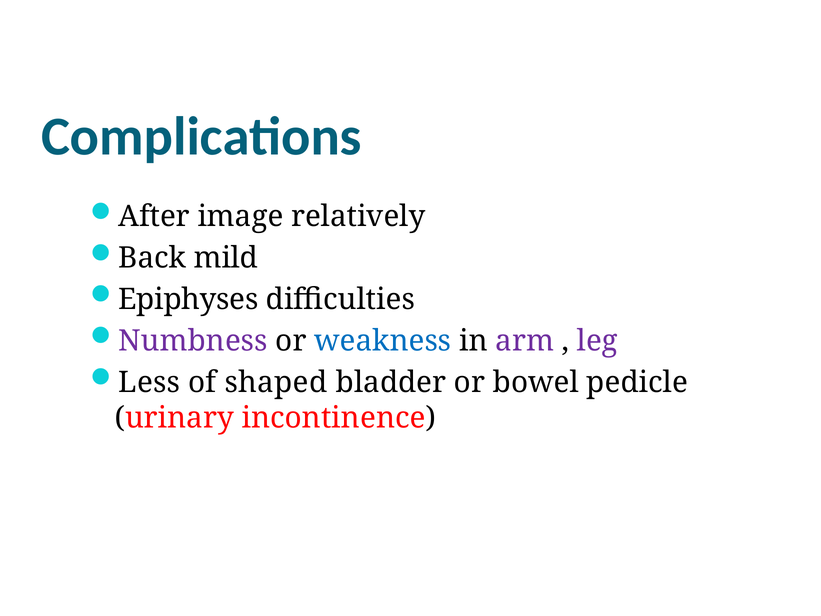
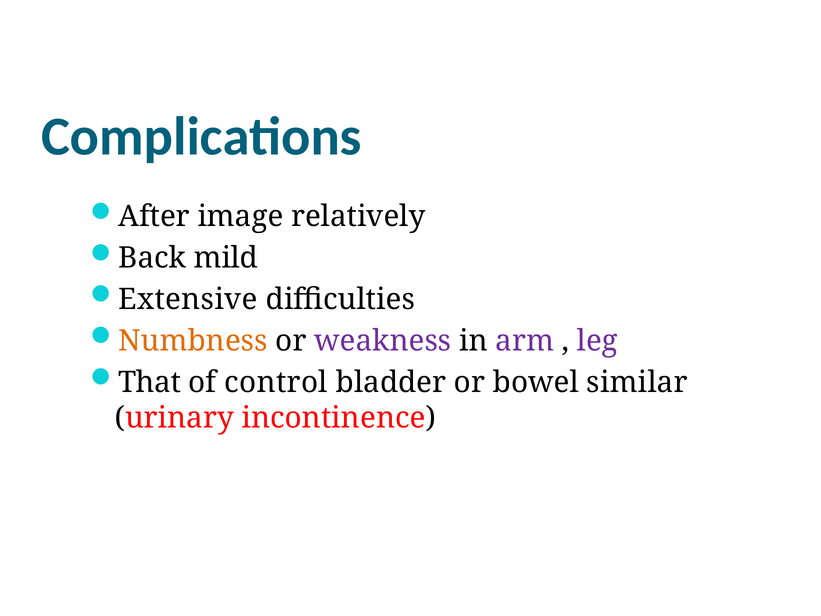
Epiphyses: Epiphyses -> Extensive
Numbness colour: purple -> orange
weakness colour: blue -> purple
Less: Less -> That
shaped: shaped -> control
pedicle: pedicle -> similar
